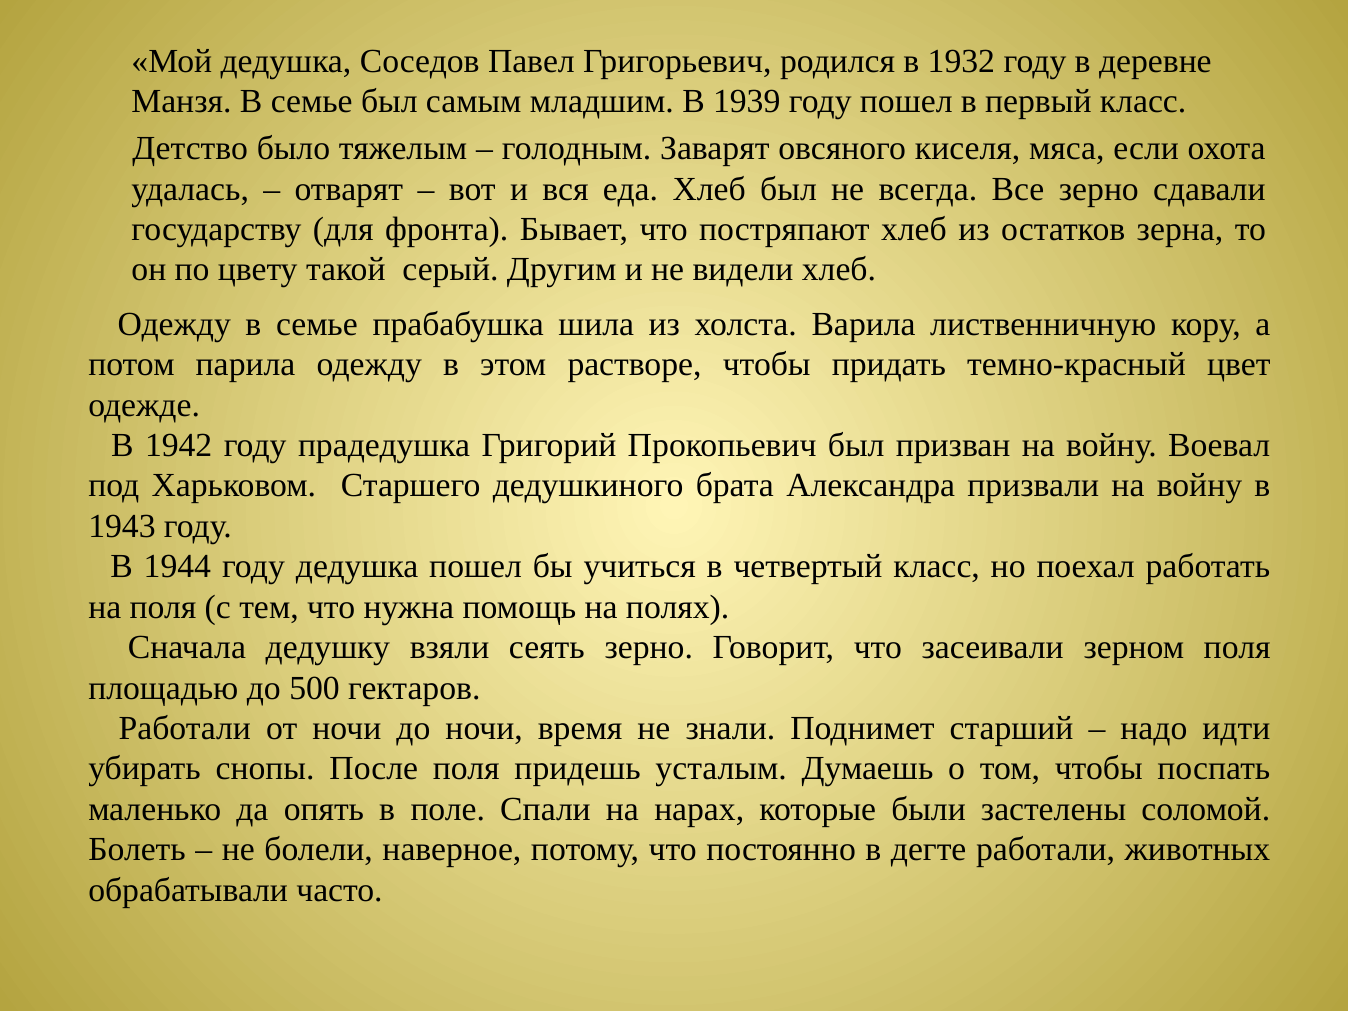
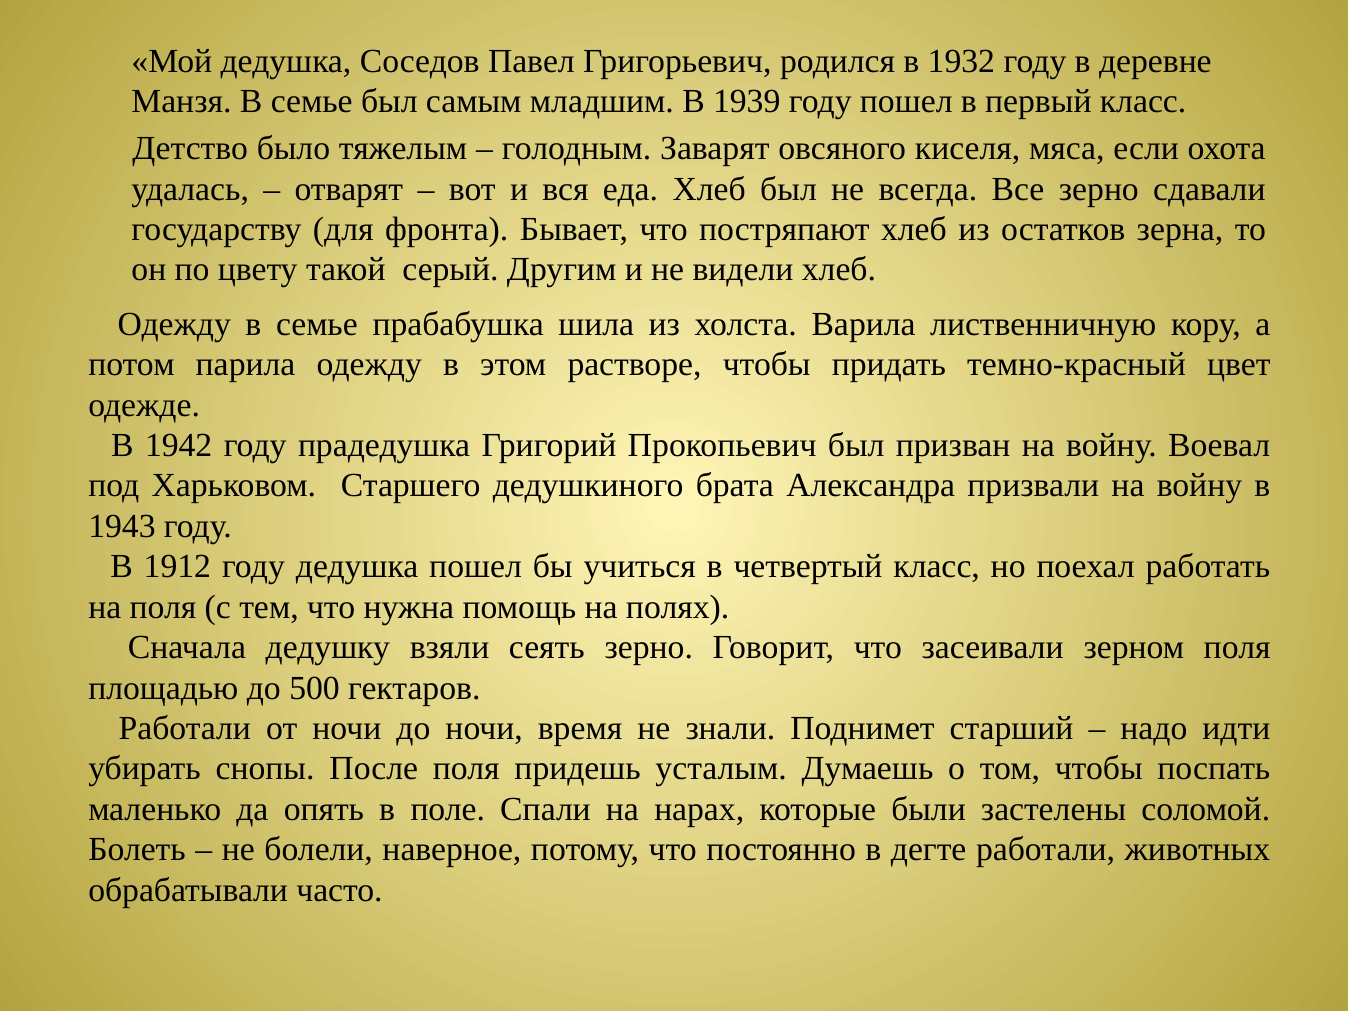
1944: 1944 -> 1912
